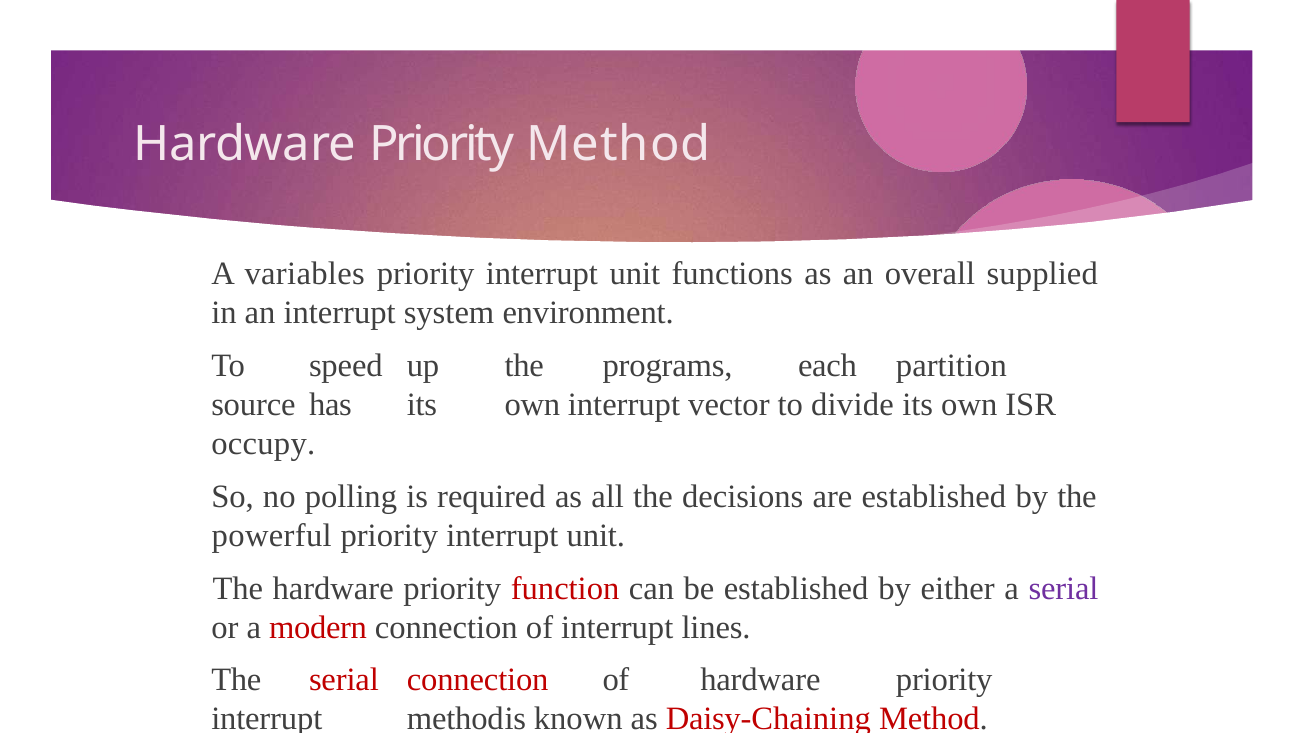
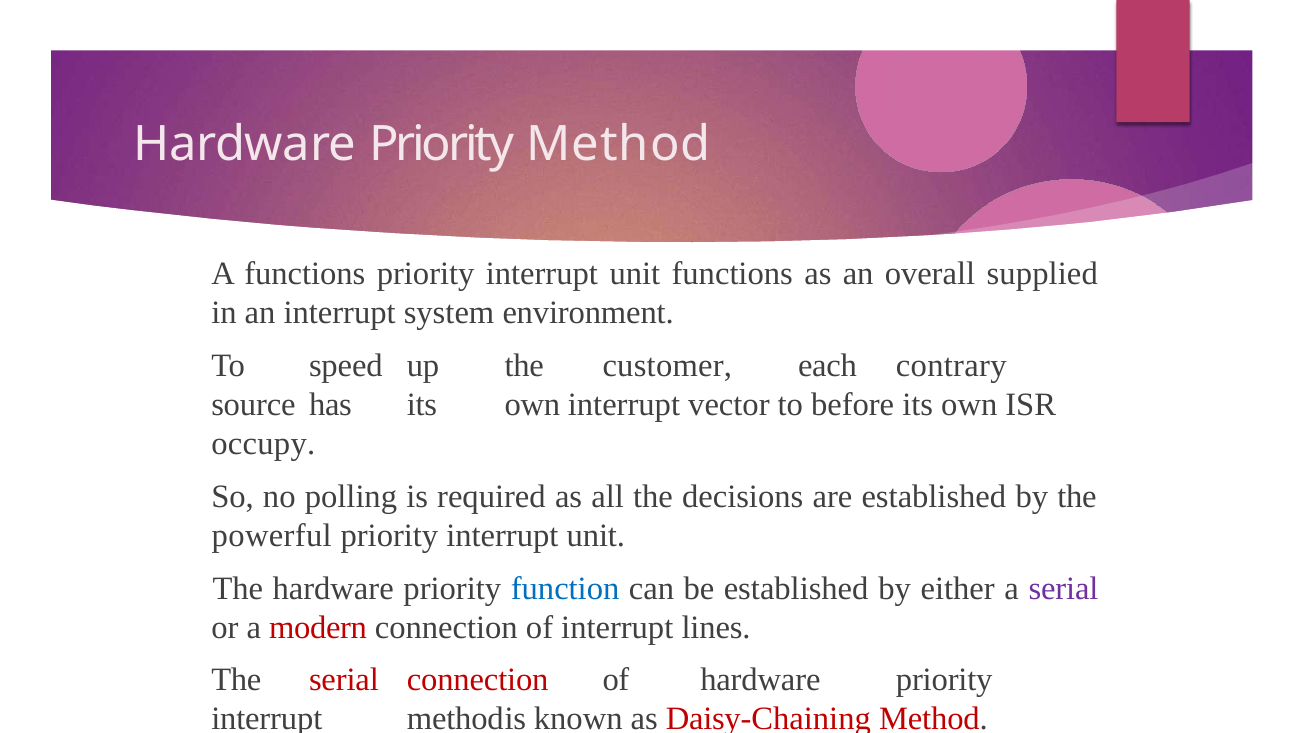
A variables: variables -> functions
programs: programs -> customer
partition: partition -> contrary
divide: divide -> before
function colour: red -> blue
